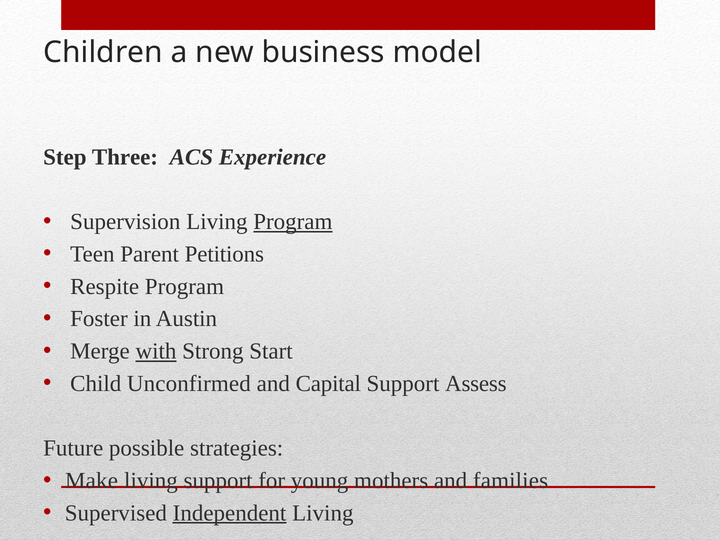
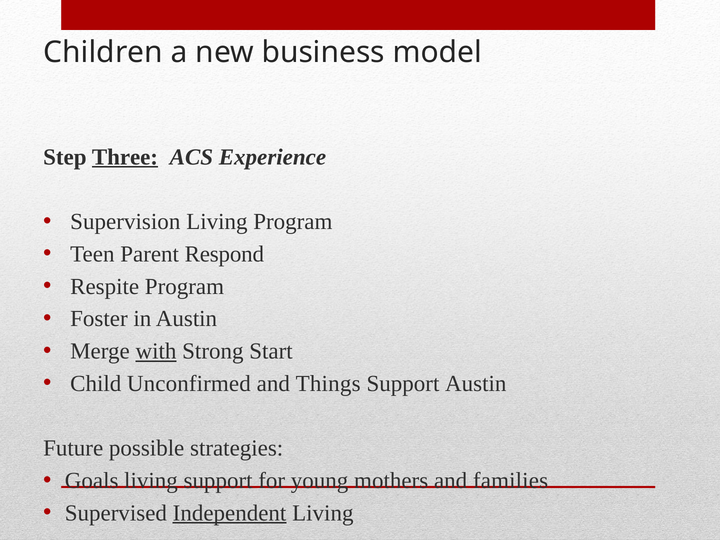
Three underline: none -> present
Program at (293, 222) underline: present -> none
Petitions: Petitions -> Respond
Capital: Capital -> Things
Support Assess: Assess -> Austin
Make: Make -> Goals
